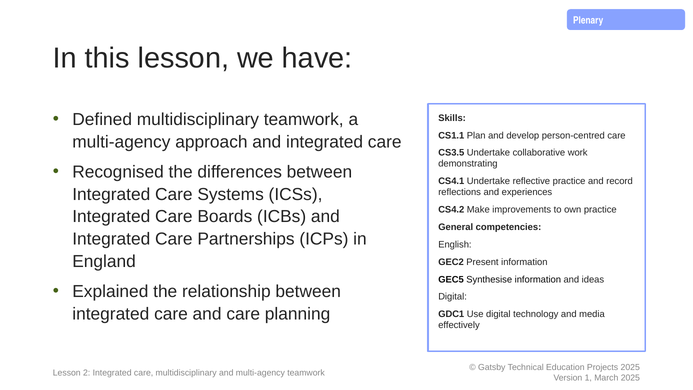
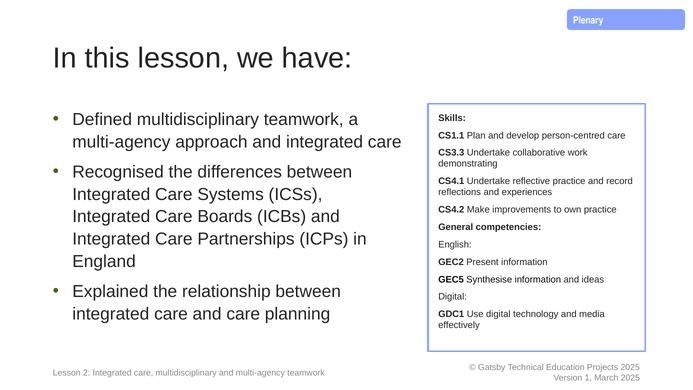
CS3.5: CS3.5 -> CS3.3
